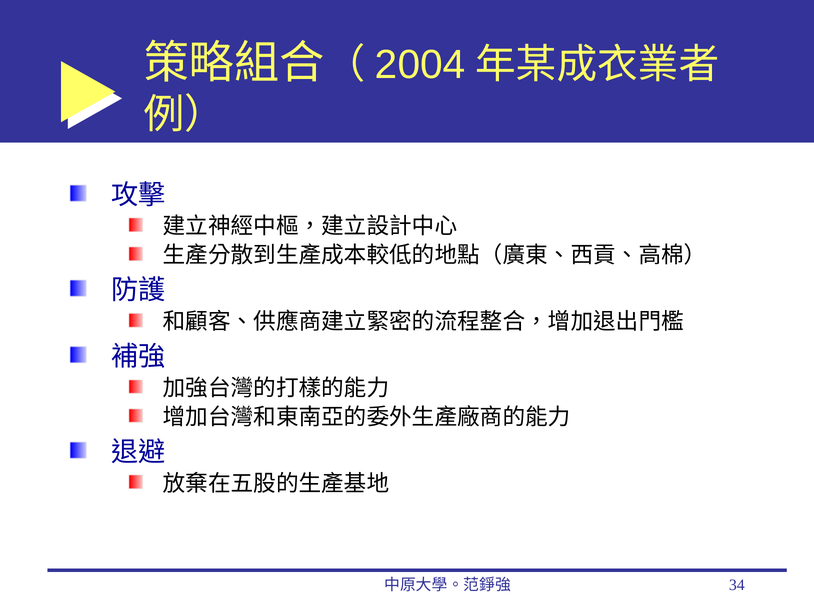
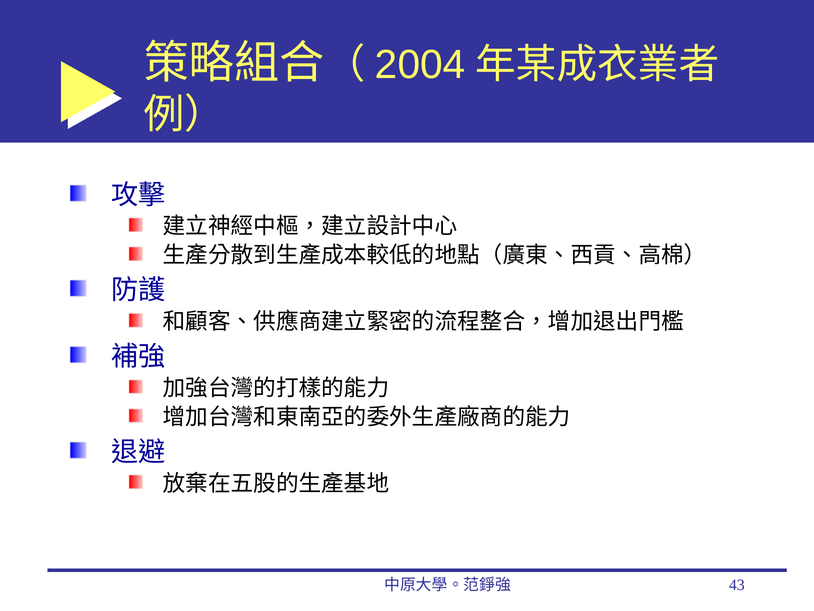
34: 34 -> 43
